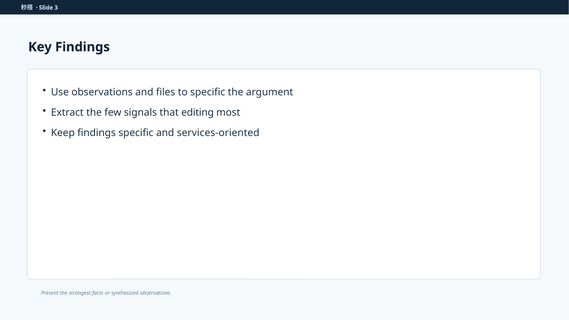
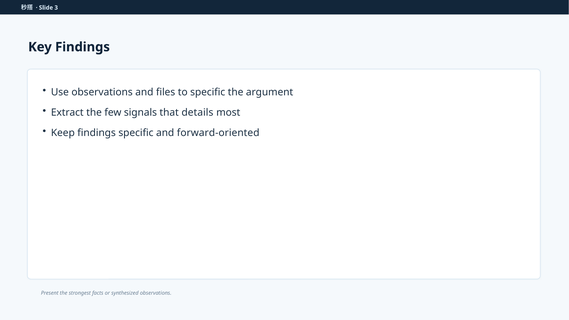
editing: editing -> details
services-oriented: services-oriented -> forward-oriented
